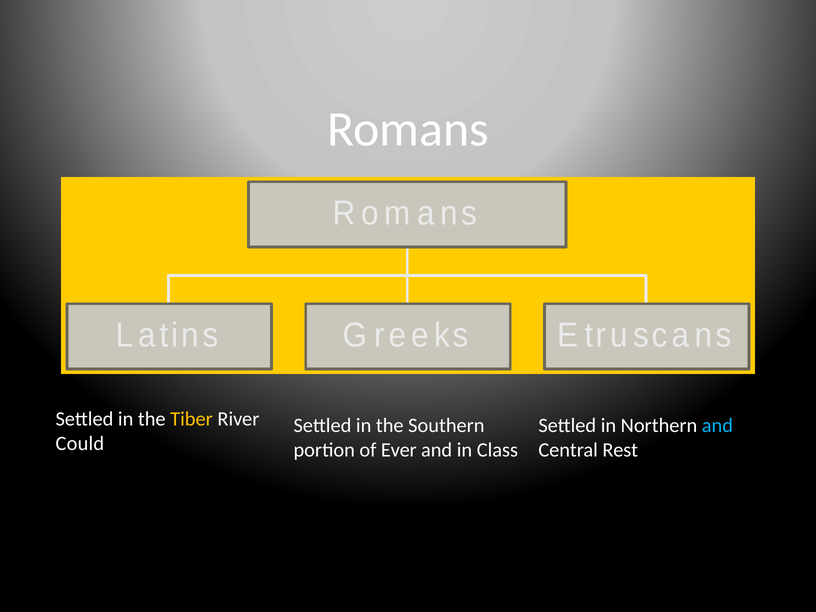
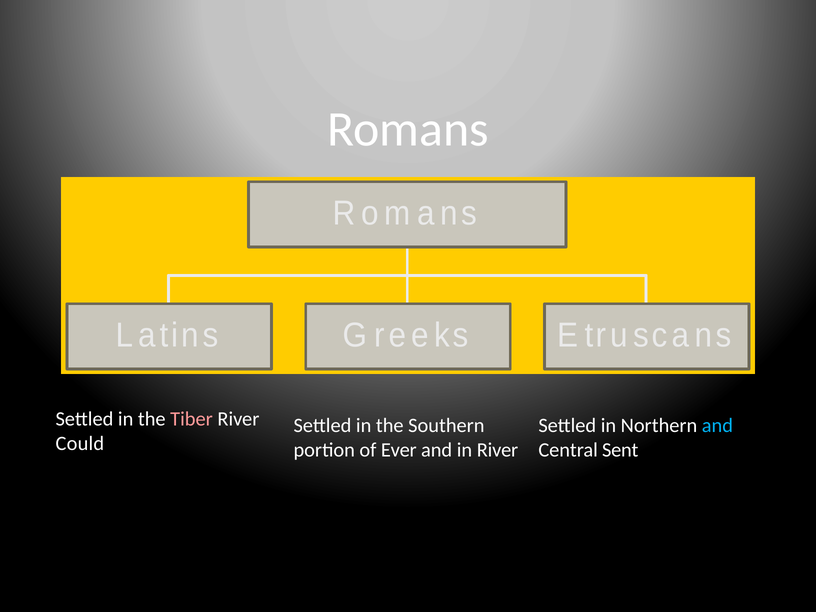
Tiber colour: yellow -> pink
in Class: Class -> River
Rest: Rest -> Sent
